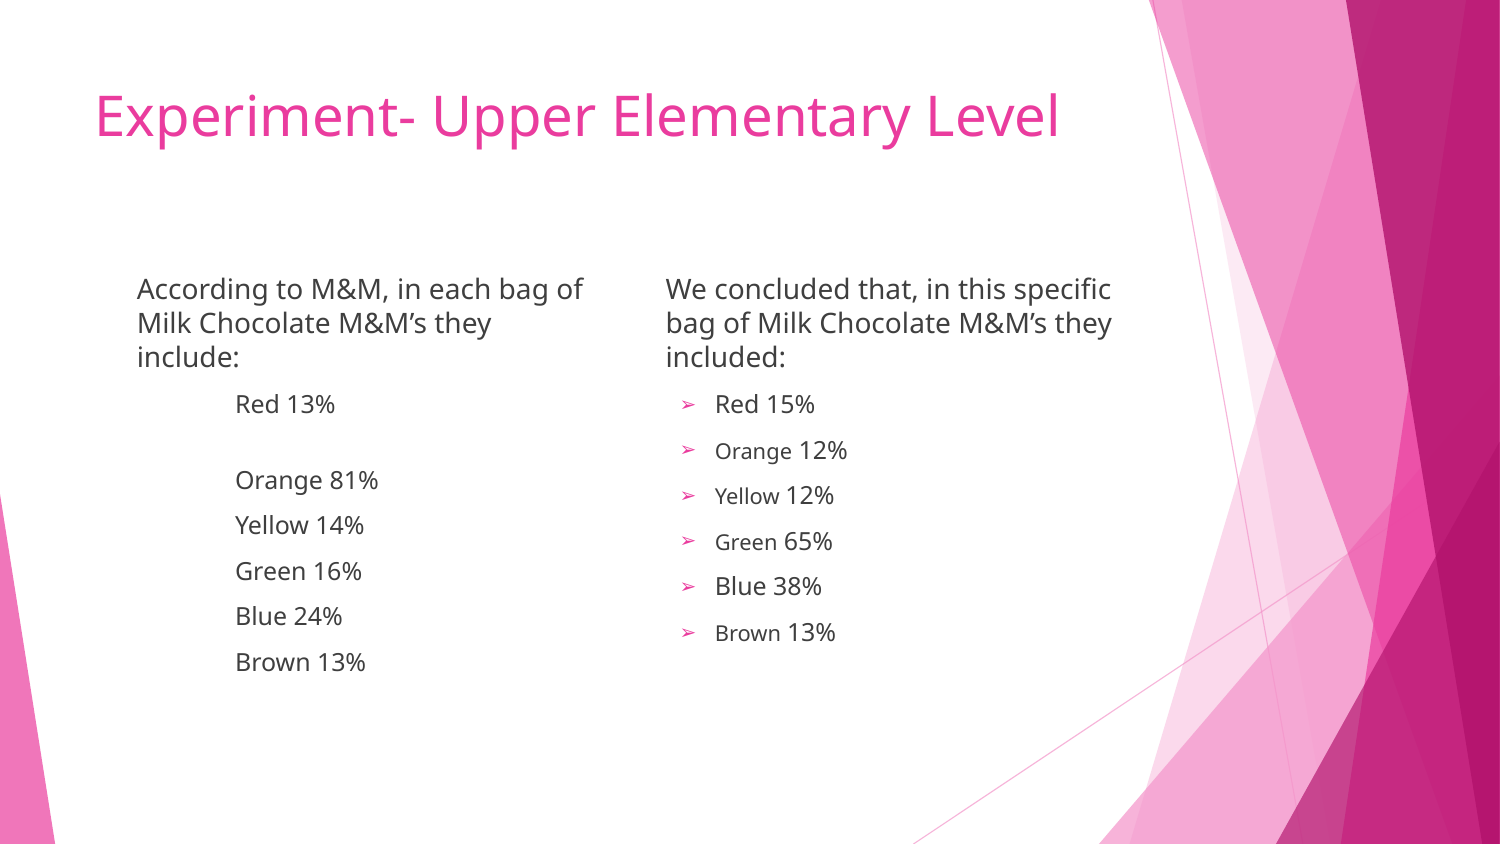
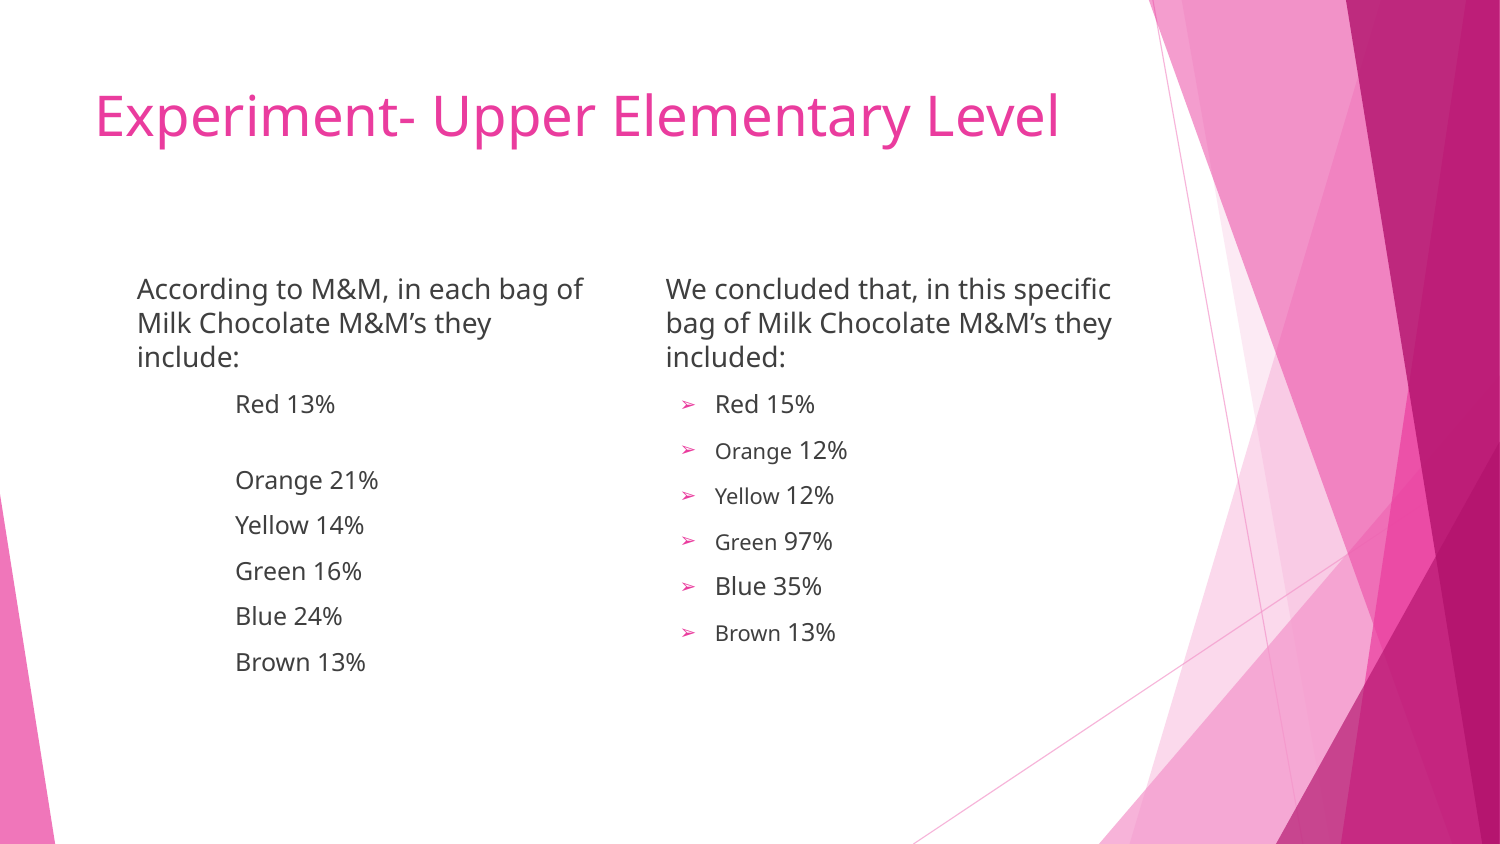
81%: 81% -> 21%
65%: 65% -> 97%
38%: 38% -> 35%
